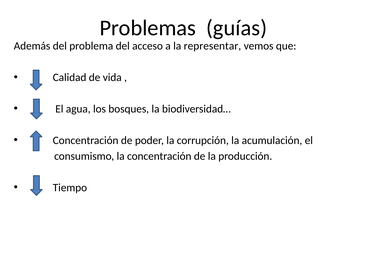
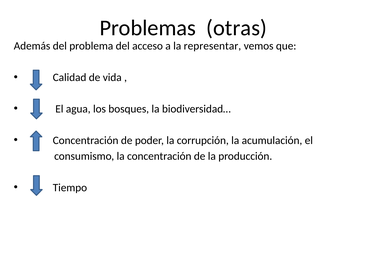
guías: guías -> otras
